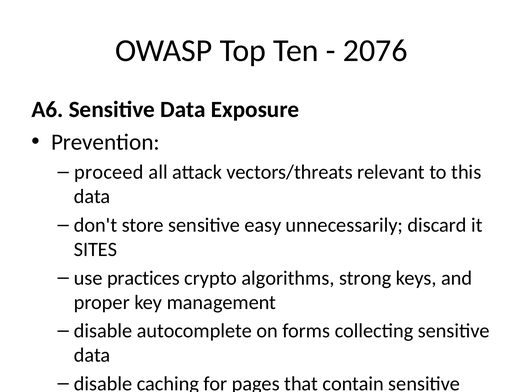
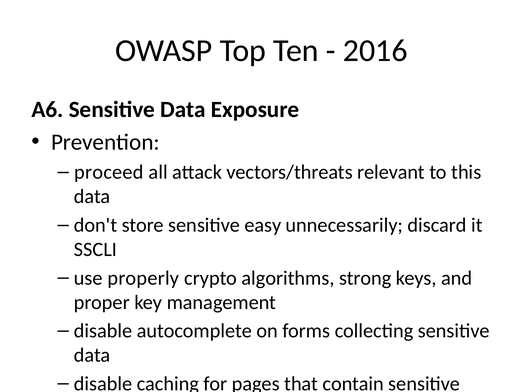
2076: 2076 -> 2016
SITES: SITES -> SSCLI
practices: practices -> properly
